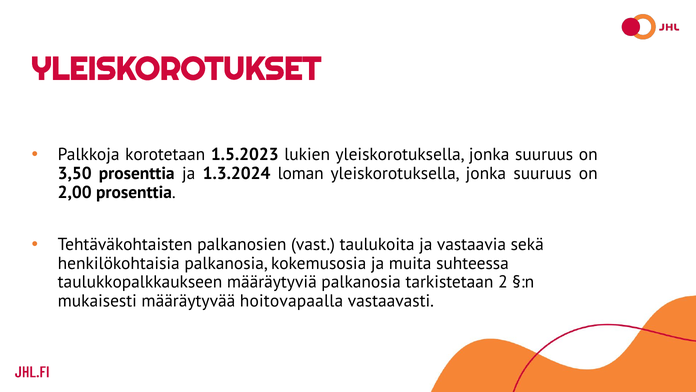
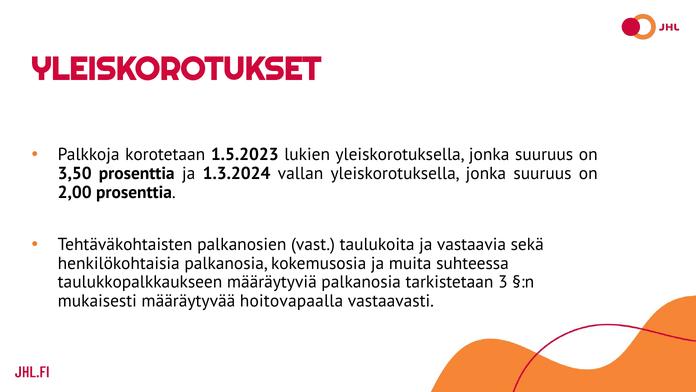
loman: loman -> vallan
2: 2 -> 3
